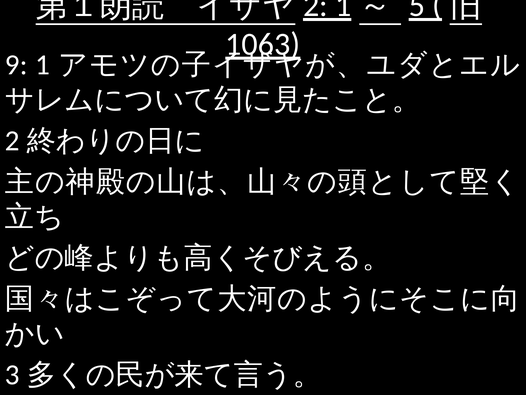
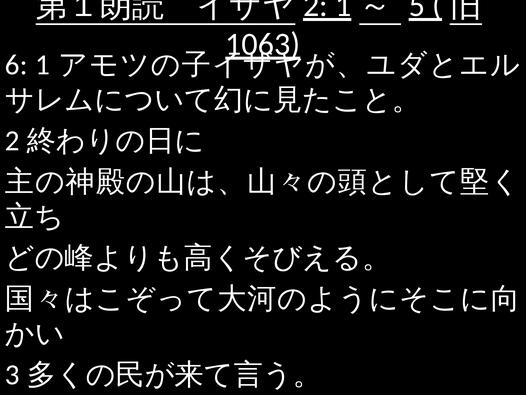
9: 9 -> 6
